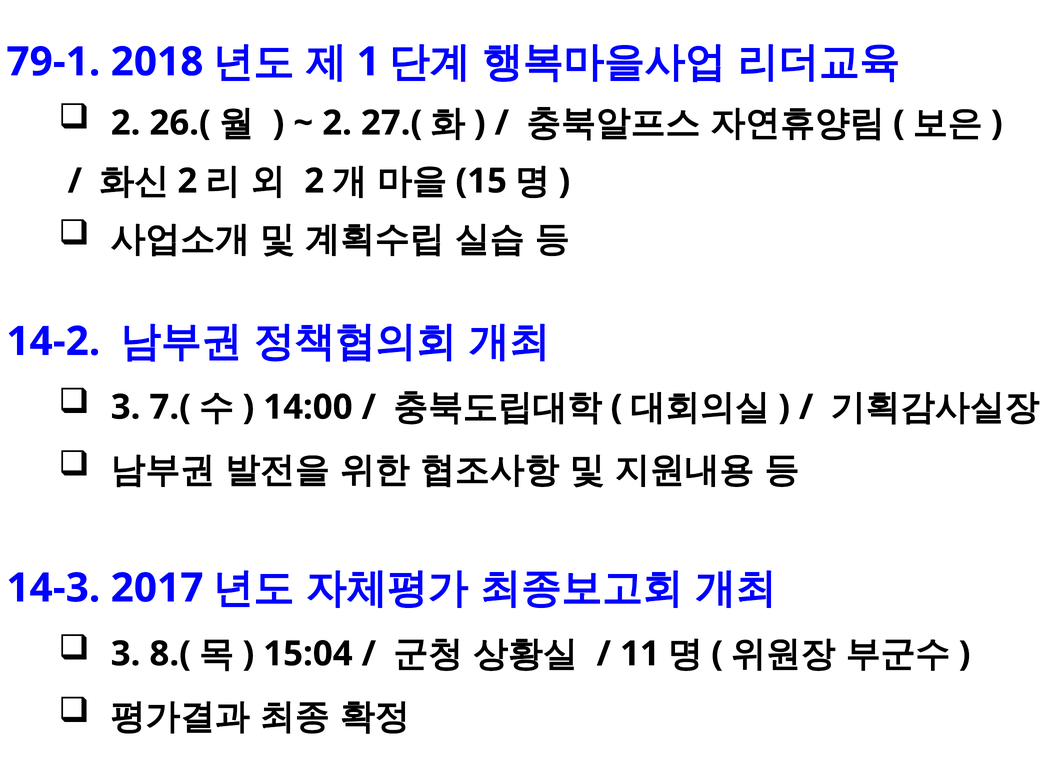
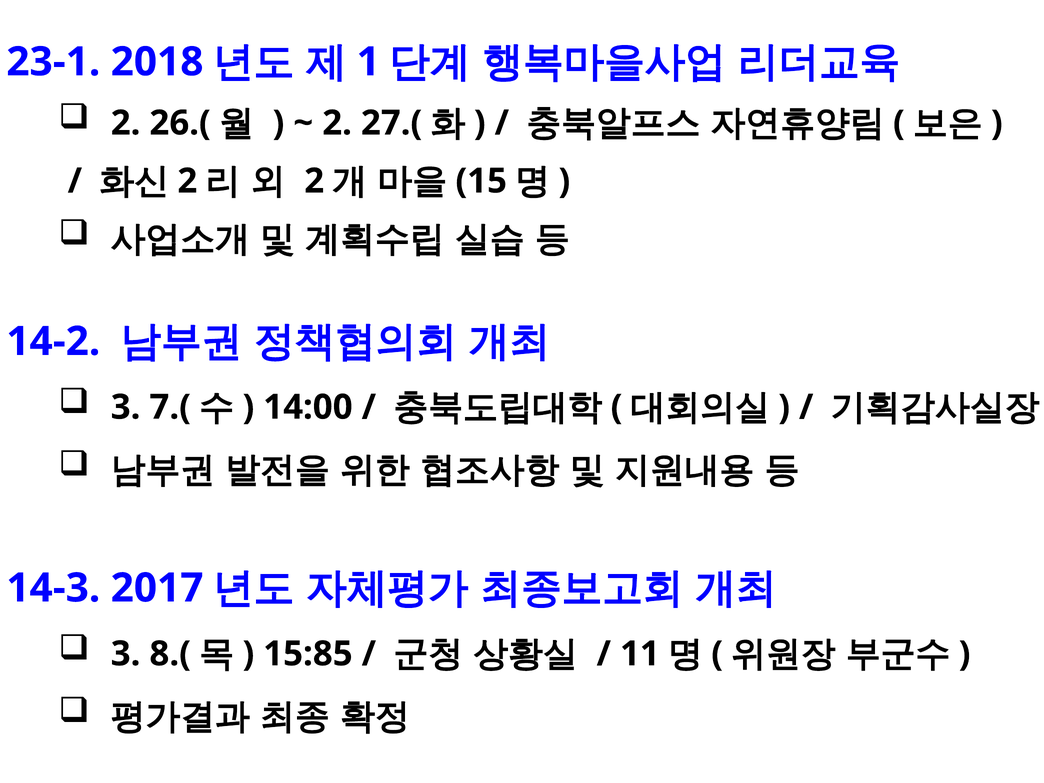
79-1: 79-1 -> 23-1
15:04: 15:04 -> 15:85
